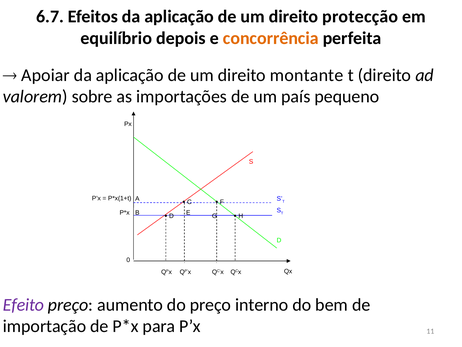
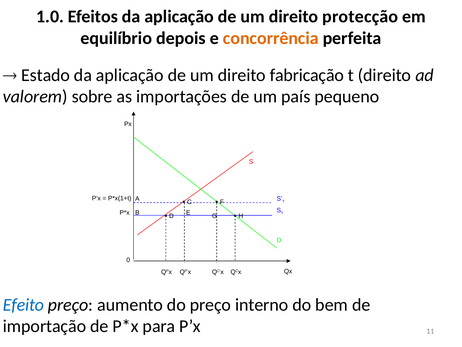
6.7: 6.7 -> 1.0
Apoiar: Apoiar -> Estado
montante: montante -> fabricação
Efeito colour: purple -> blue
